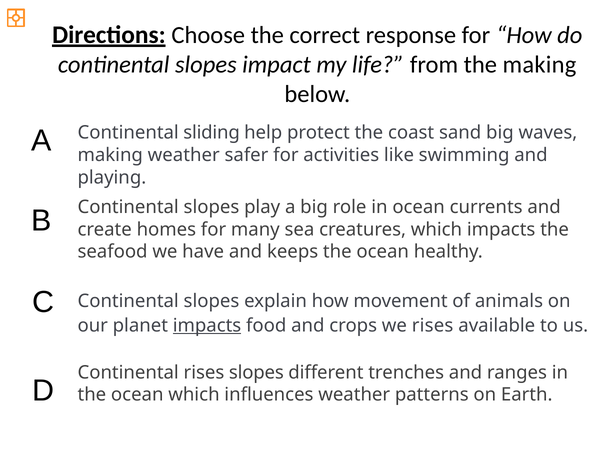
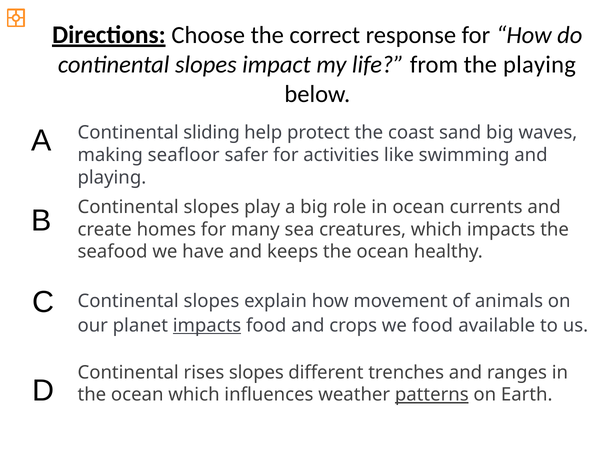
the making: making -> playing
making weather: weather -> seafloor
we rises: rises -> food
patterns underline: none -> present
